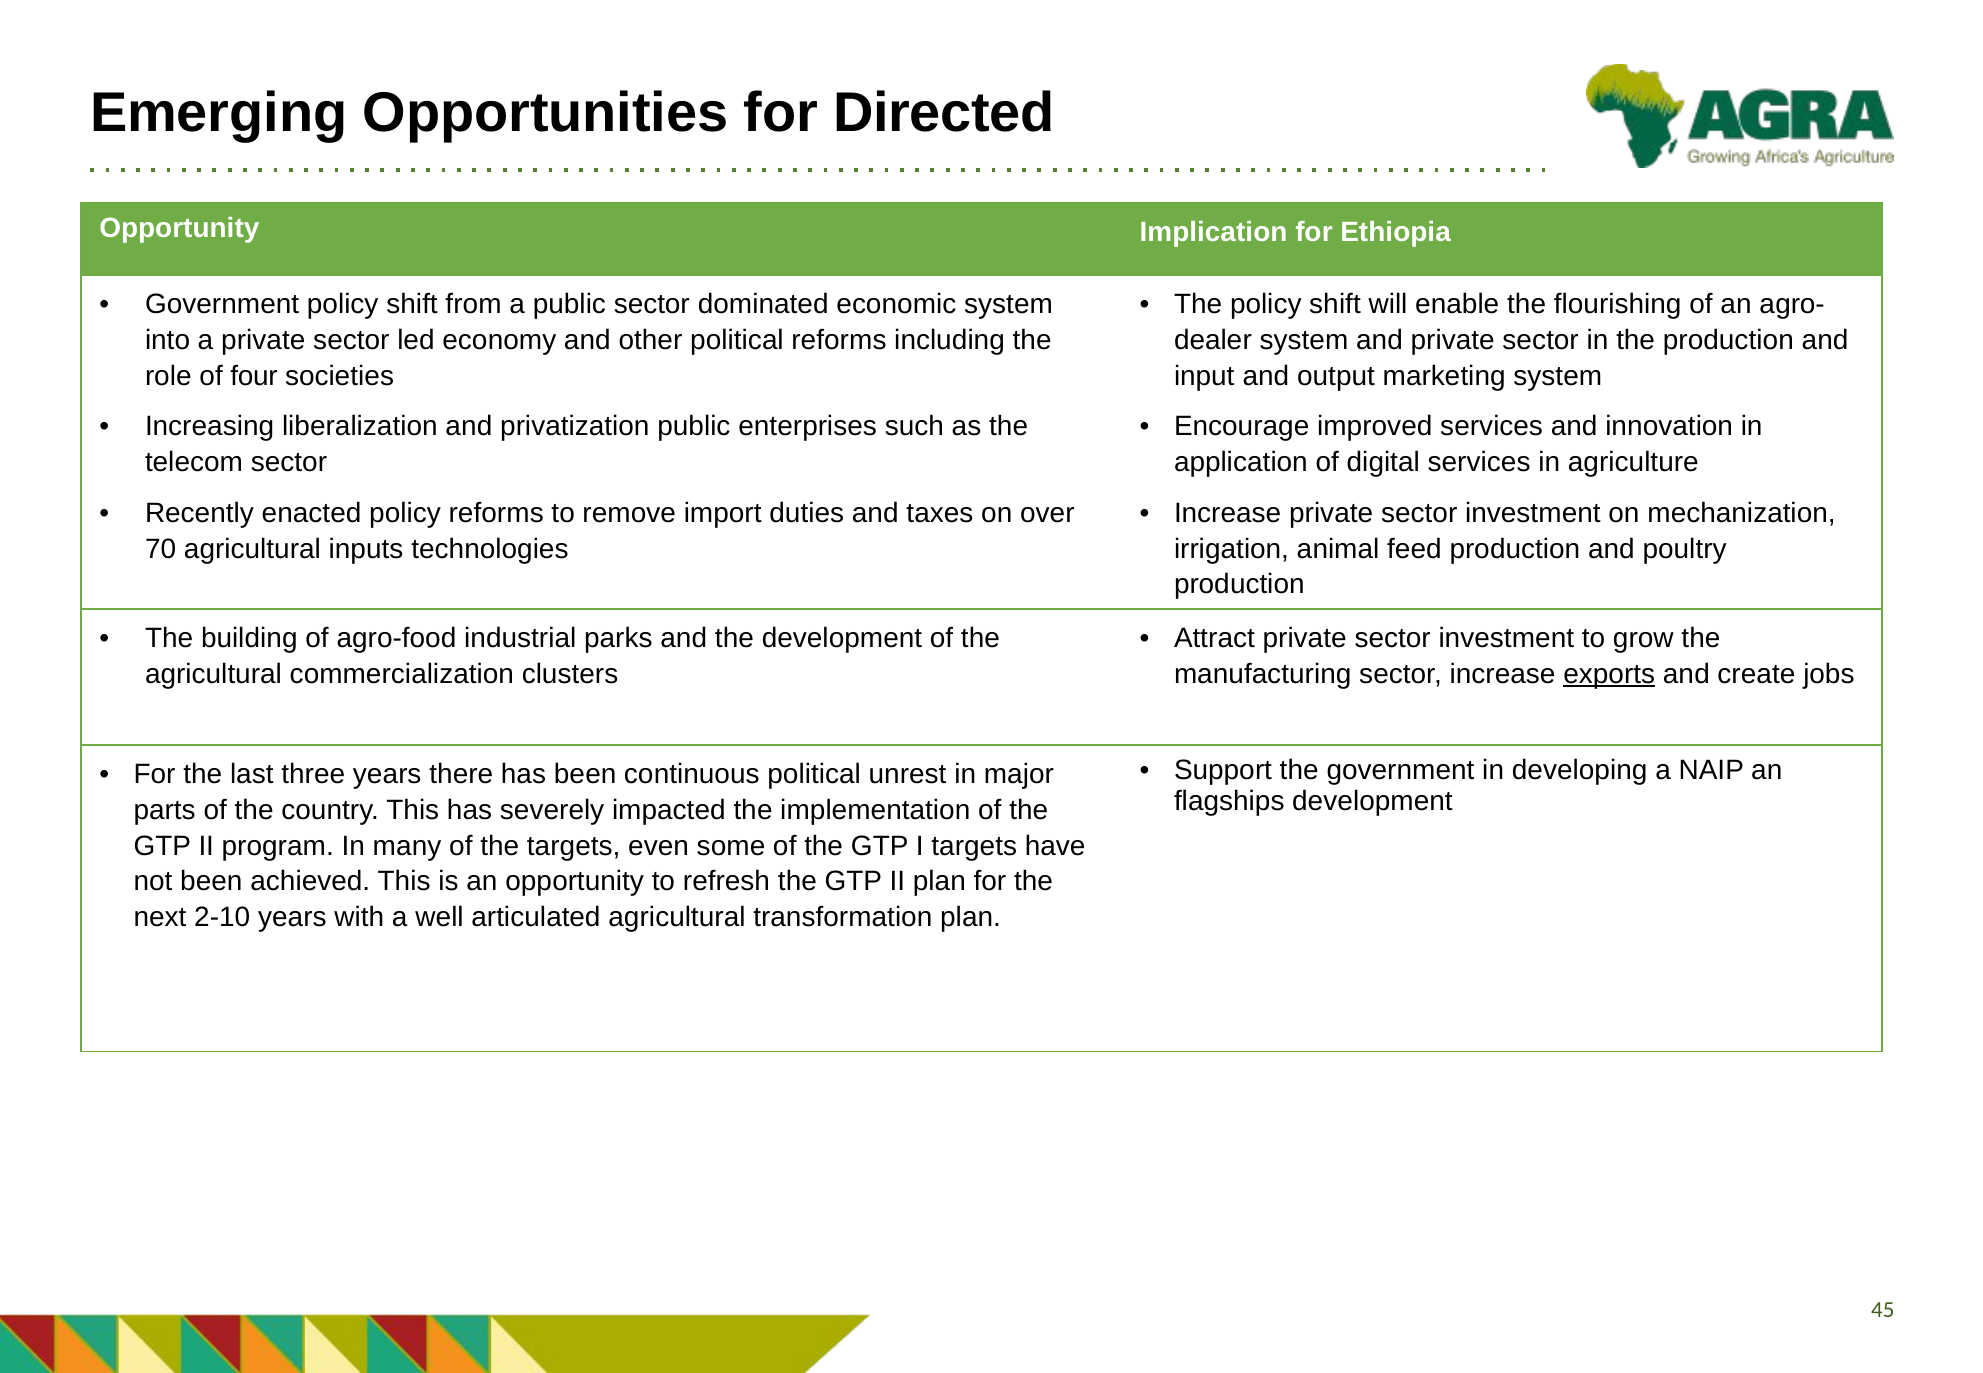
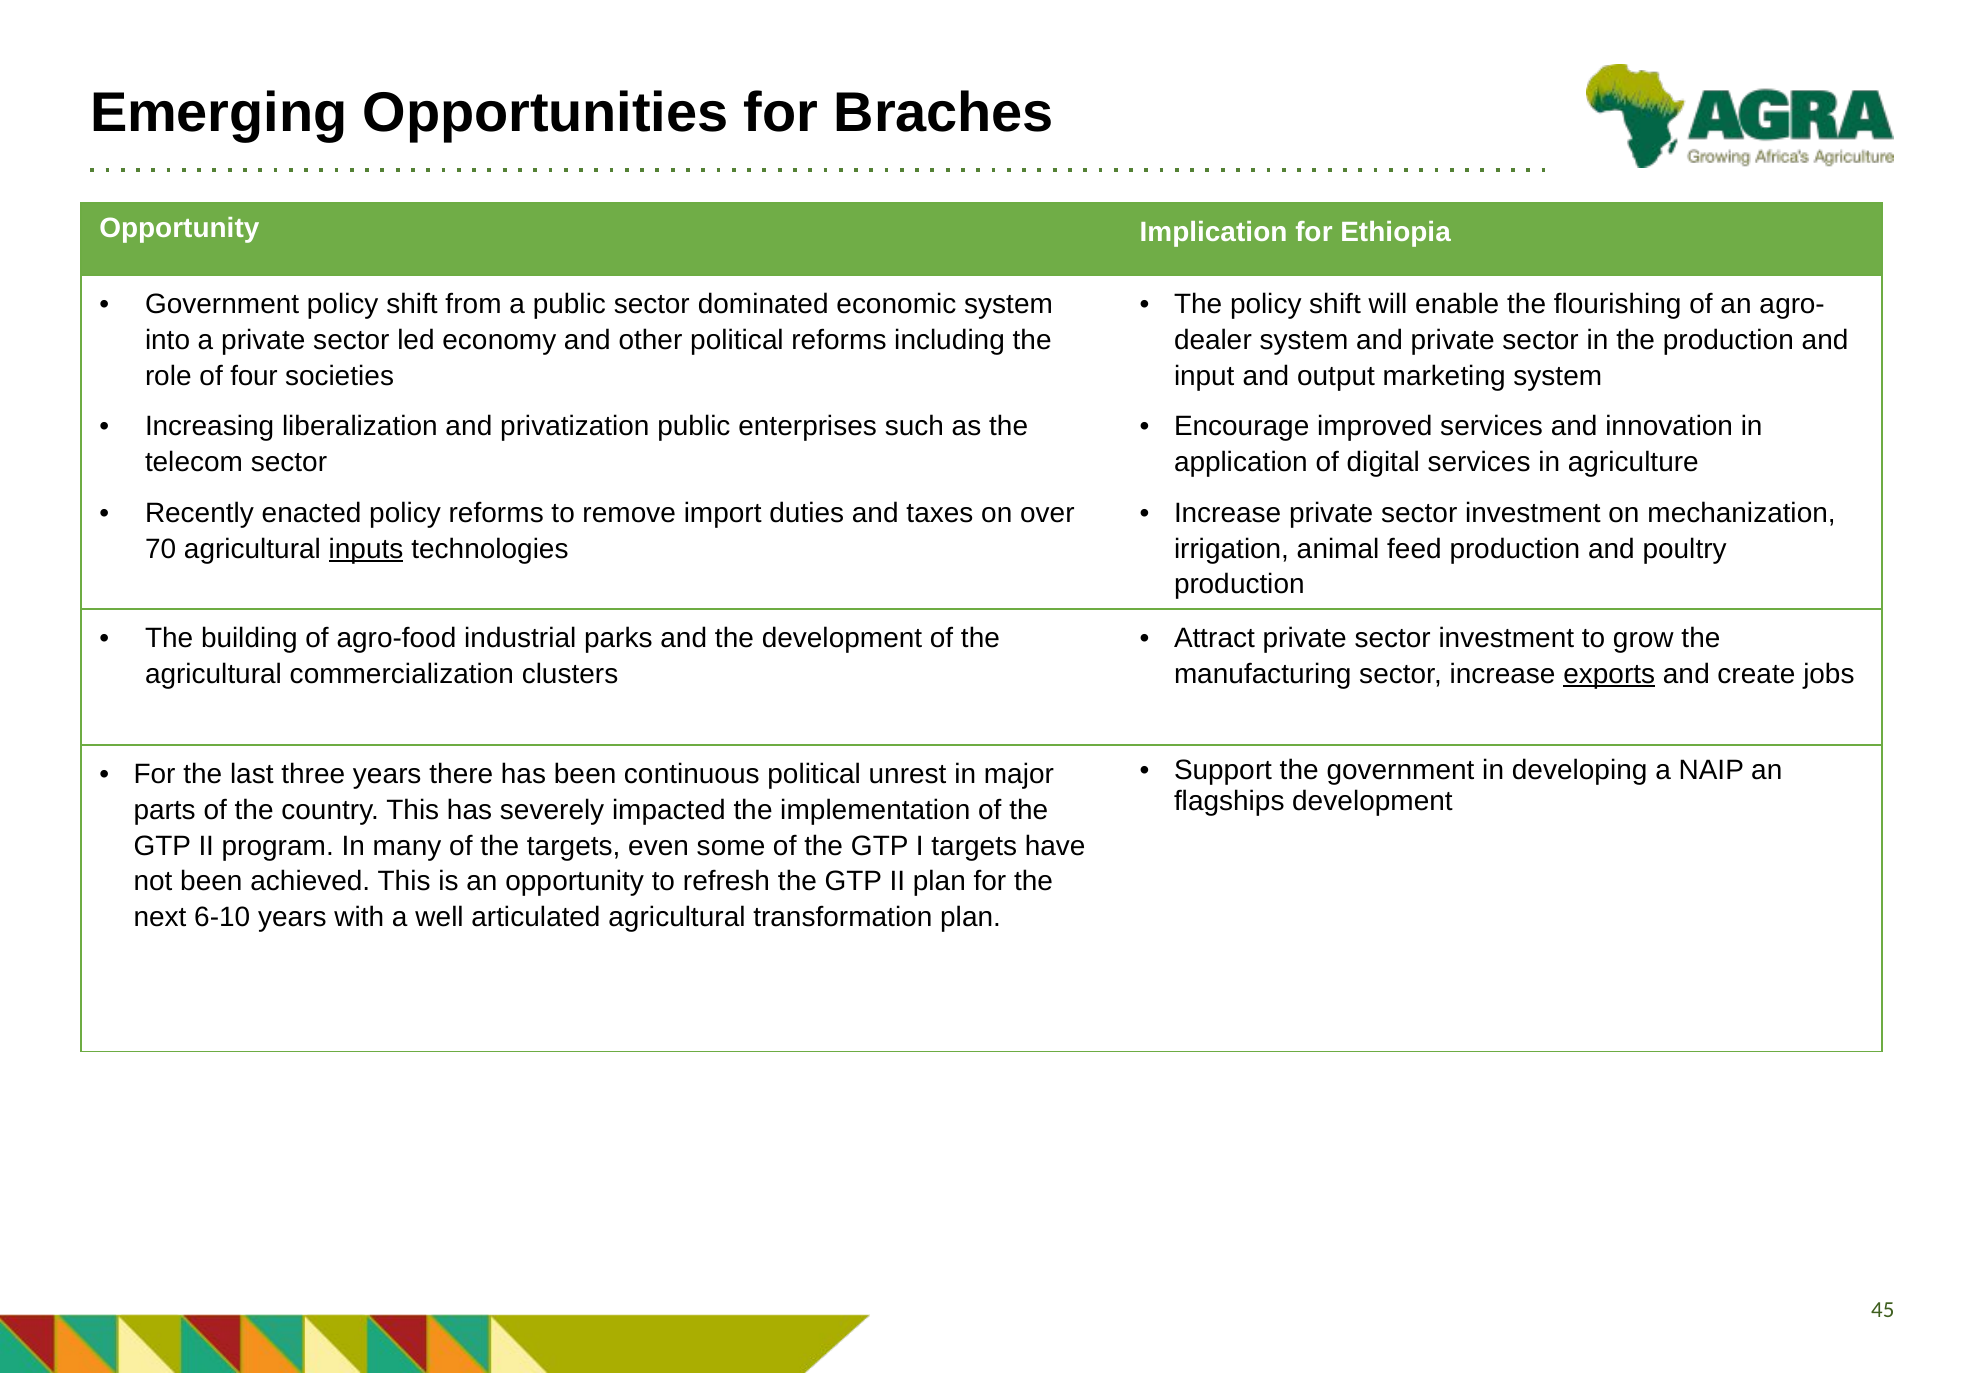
Directed: Directed -> Braches
inputs underline: none -> present
2-10: 2-10 -> 6-10
